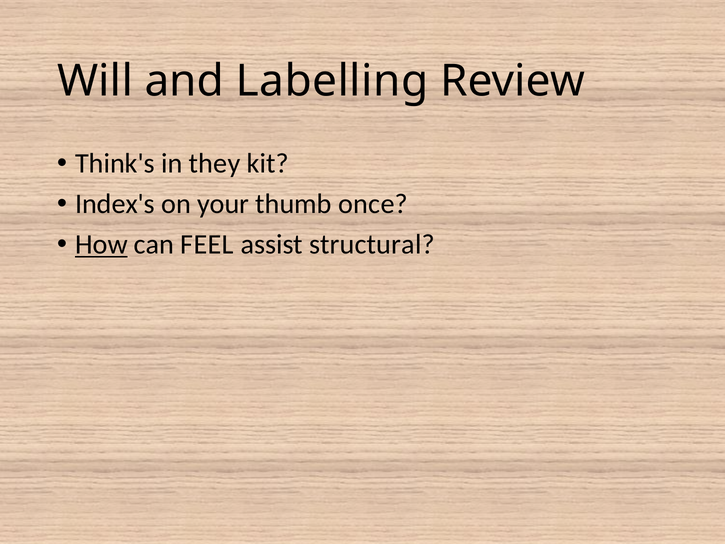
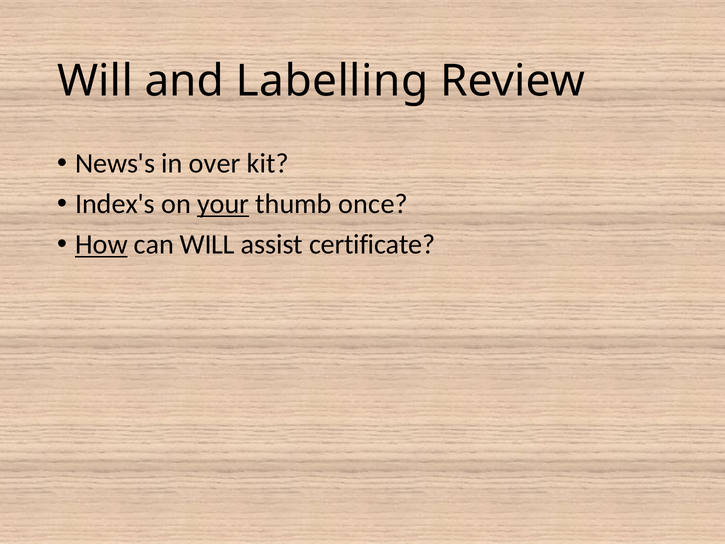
Think's: Think's -> News's
they: they -> over
your underline: none -> present
can FEEL: FEEL -> WILL
structural: structural -> certificate
